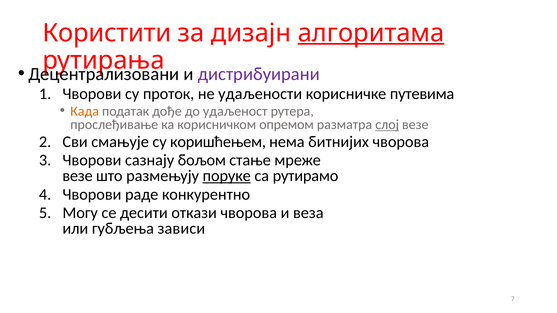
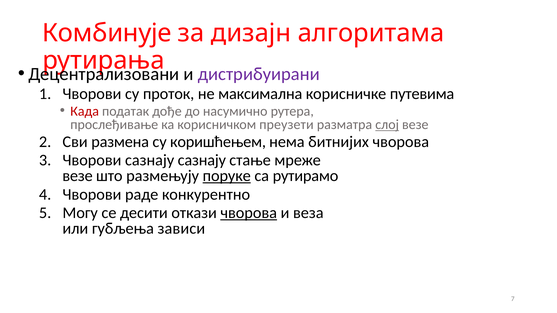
Користити: Користити -> Комбинује
алгоритама underline: present -> none
удаљености: удаљености -> максимална
Када colour: orange -> red
удаљеност: удаљеност -> насумично
опремом: опремом -> преузети
смањује: смањује -> размена
сазнају бољом: бољом -> сазнају
чворова at (249, 213) underline: none -> present
